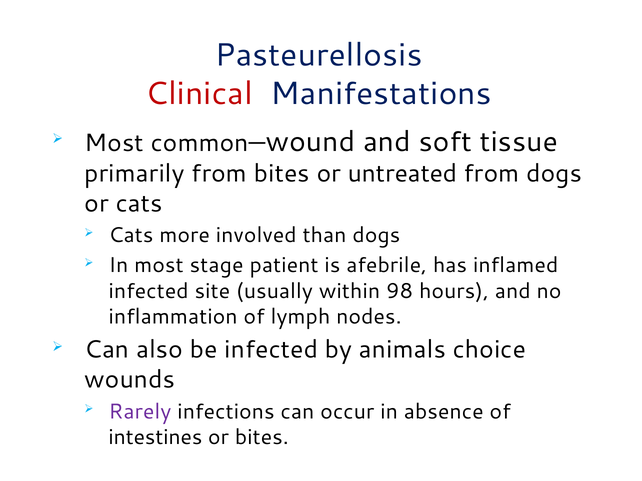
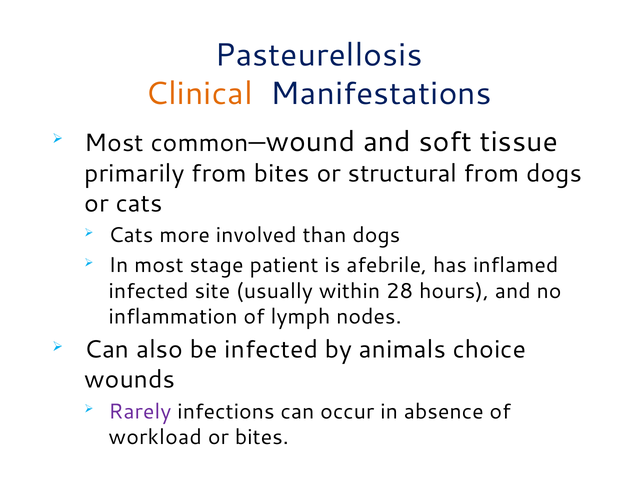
Clinical colour: red -> orange
untreated: untreated -> structural
98: 98 -> 28
intestines: intestines -> workload
